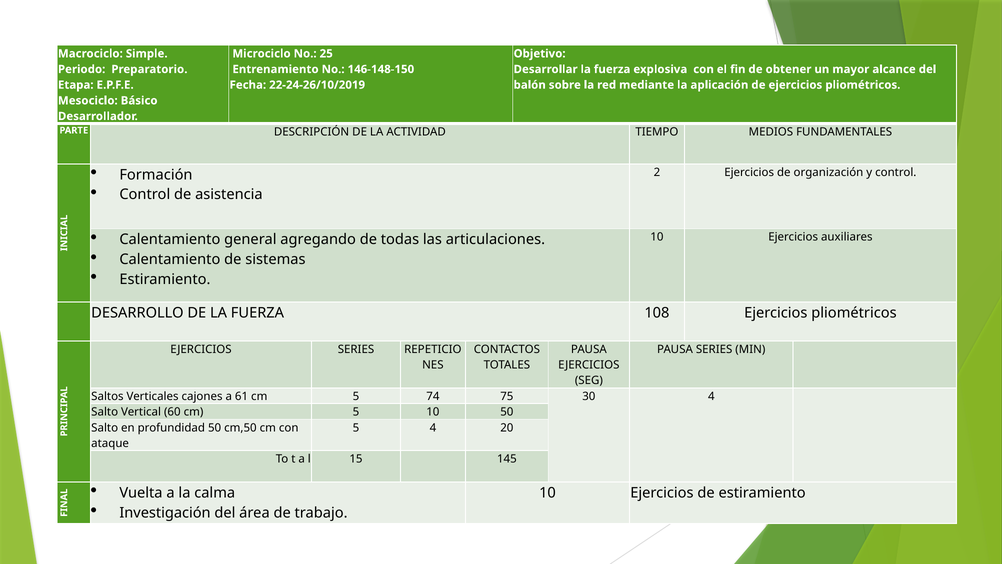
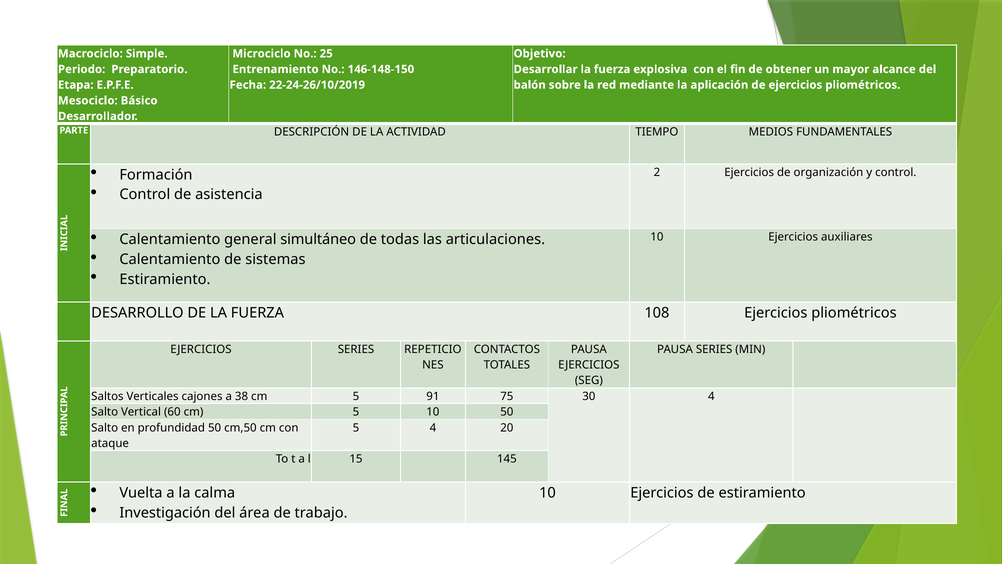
agregando: agregando -> simultáneo
61: 61 -> 38
74: 74 -> 91
